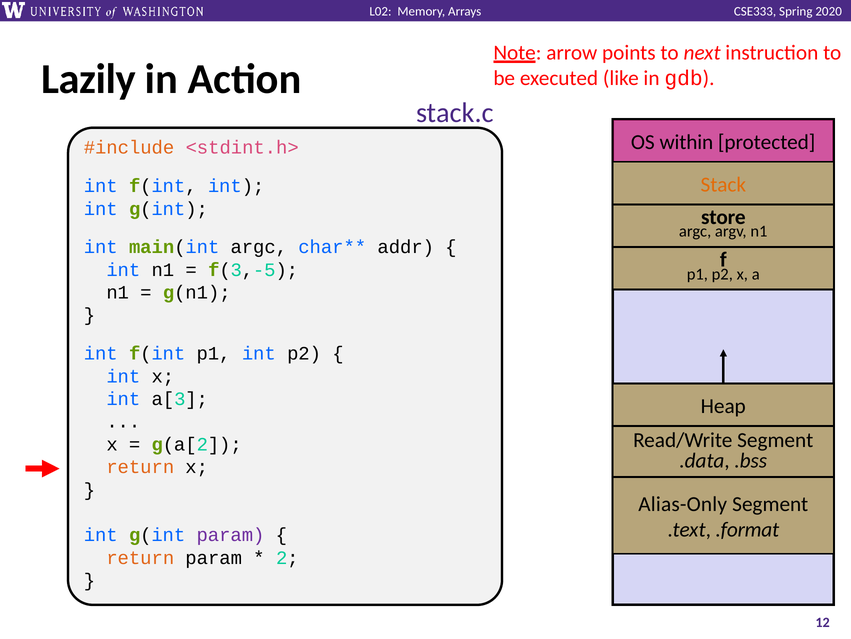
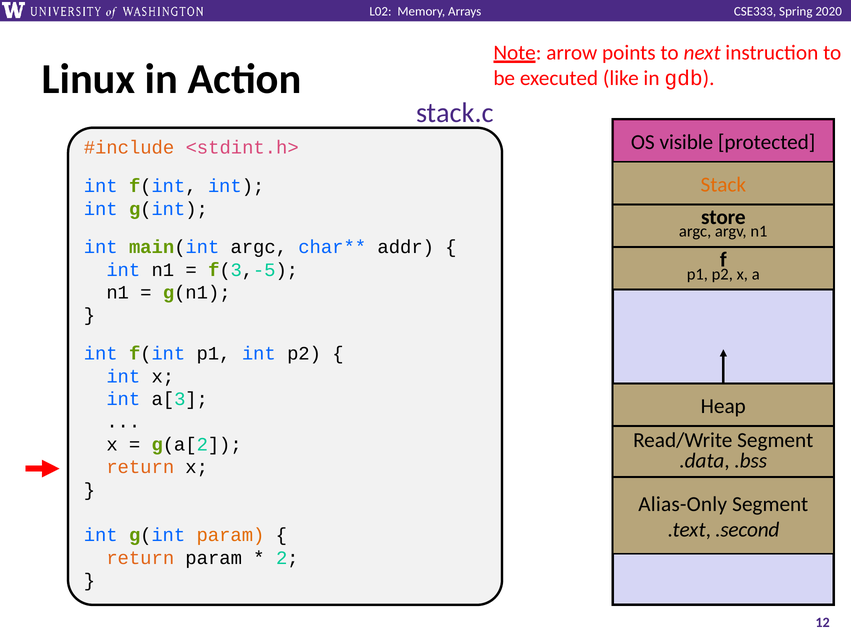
Lazily: Lazily -> Linux
within: within -> visible
.format: .format -> .second
param at (230, 535) colour: purple -> orange
